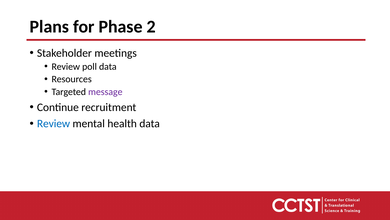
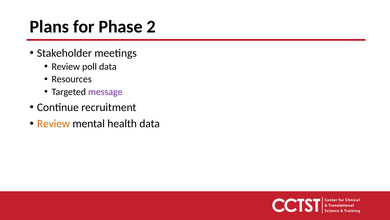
Review at (54, 123) colour: blue -> orange
